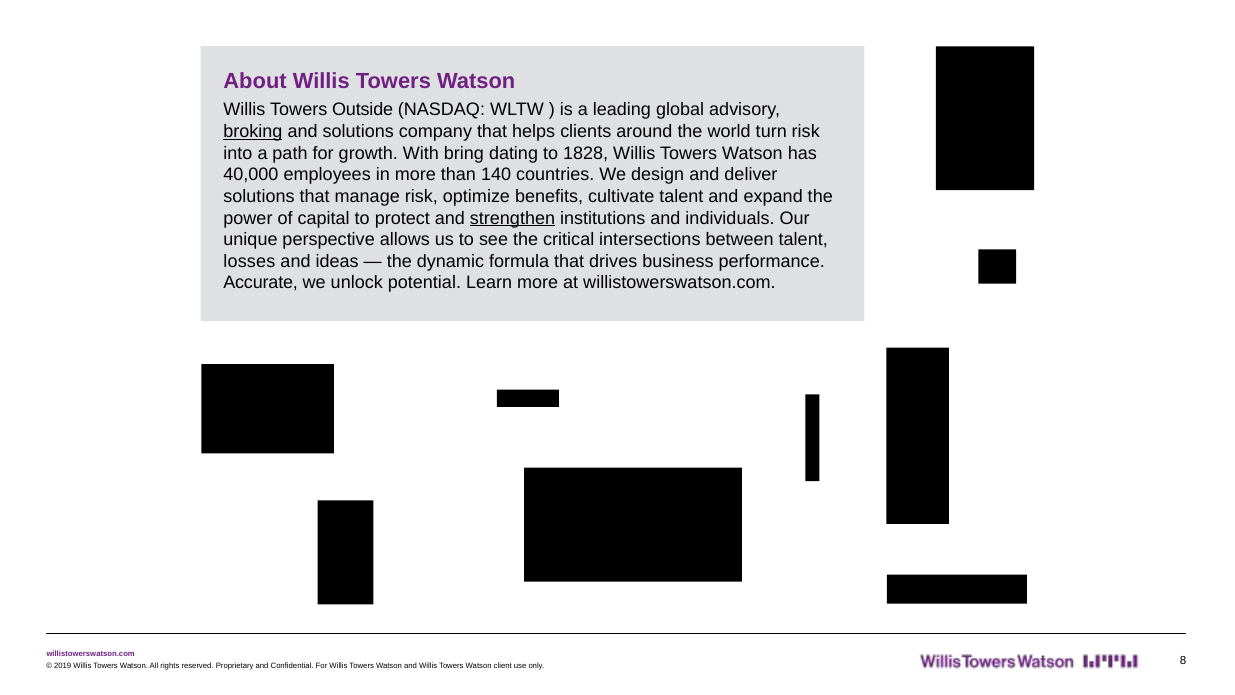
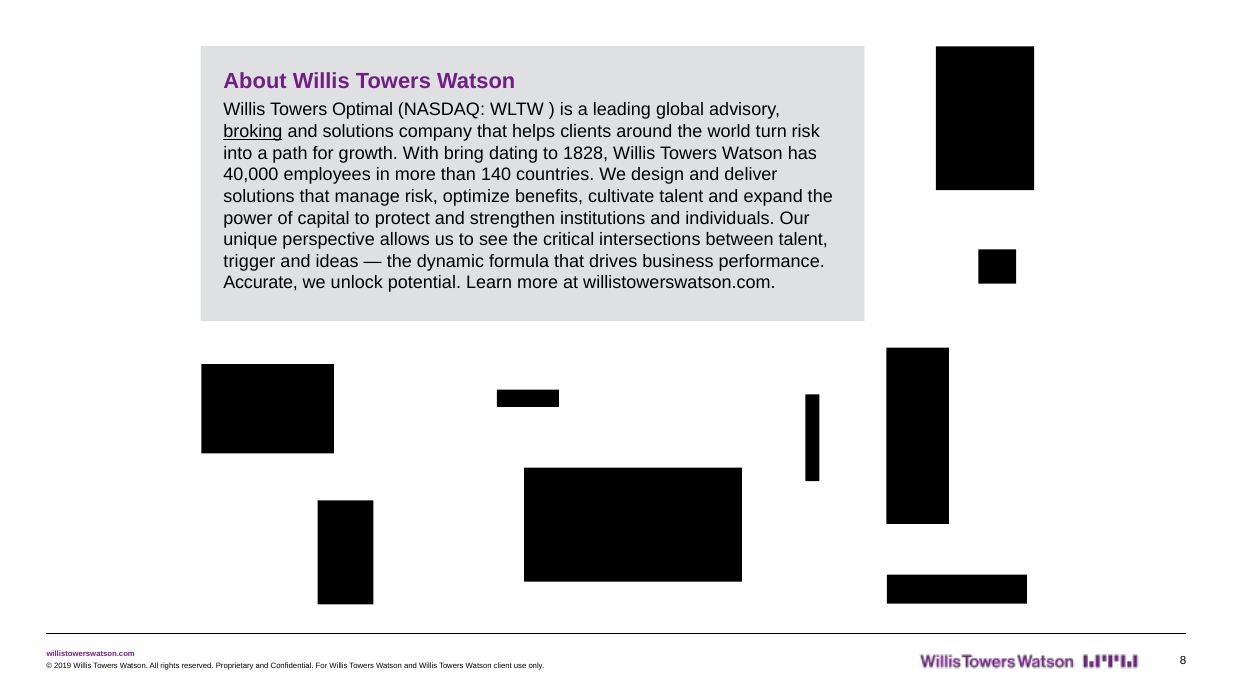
Outside: Outside -> Optimal
strengthen underline: present -> none
losses: losses -> trigger
